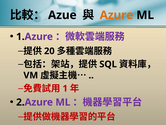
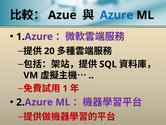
Azure colour: orange -> blue
